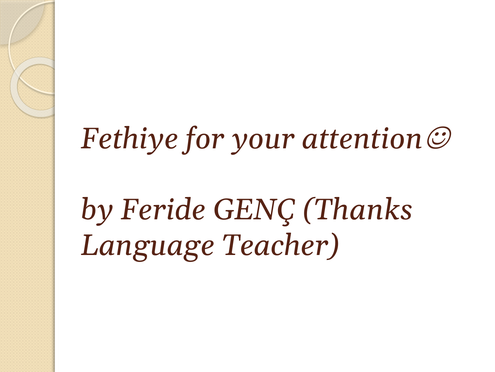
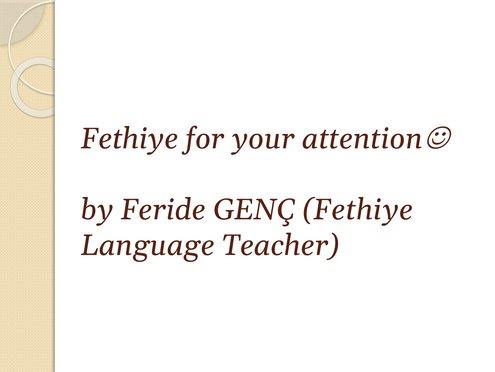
GENÇ Thanks: Thanks -> Fethiye
